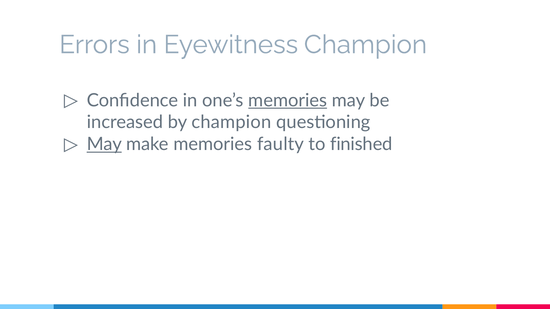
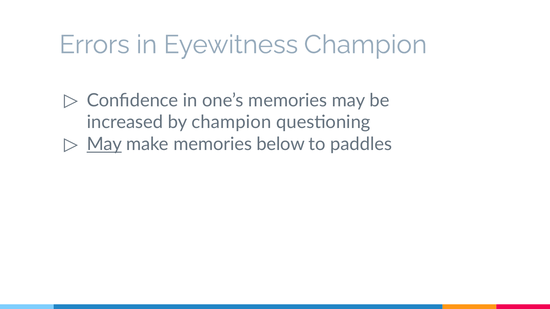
memories at (288, 100) underline: present -> none
faulty: faulty -> below
finished: finished -> paddles
